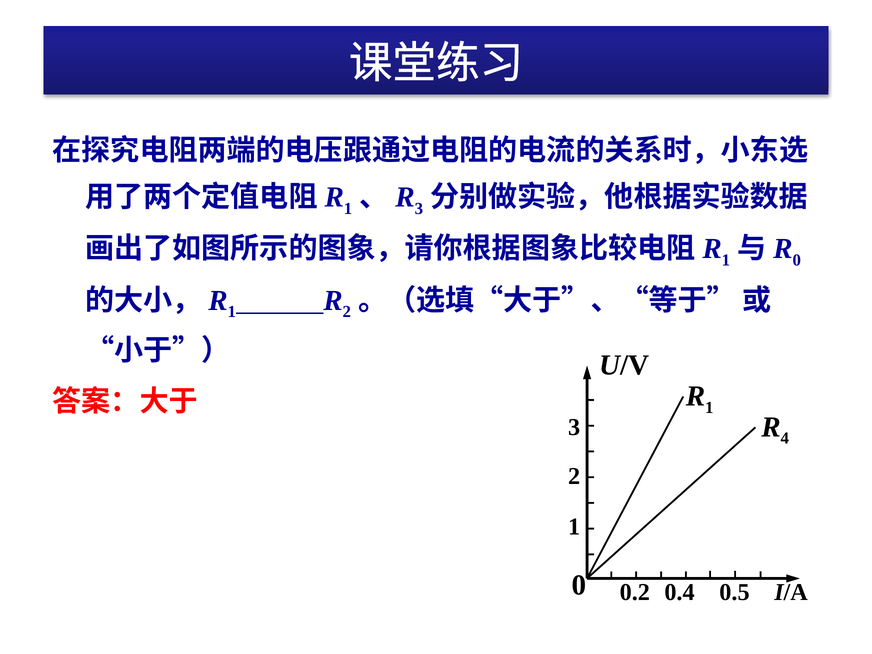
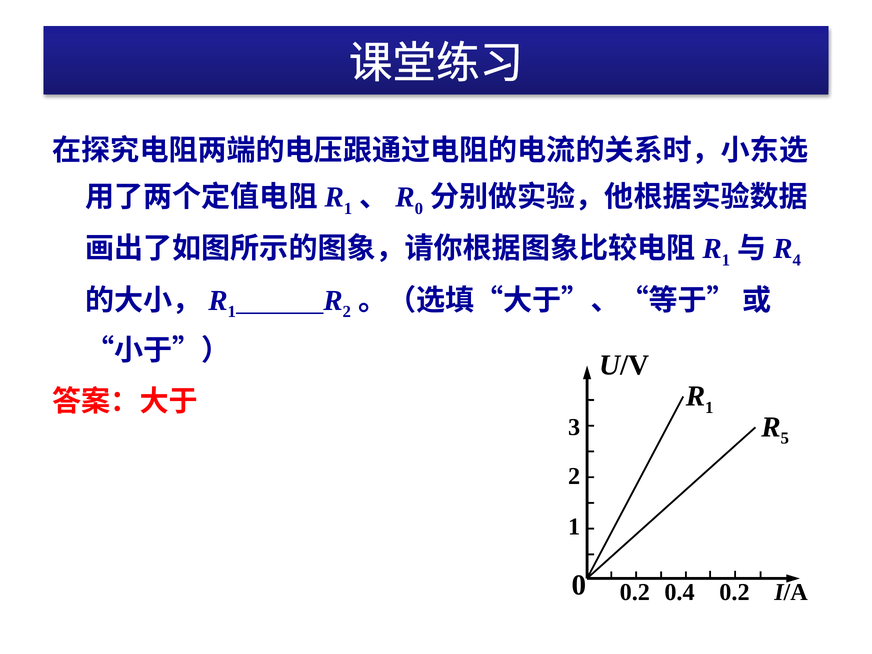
3 at (419, 209): 3 -> 0
0 at (797, 260): 0 -> 4
4: 4 -> 5
0.4 0.5: 0.5 -> 0.2
